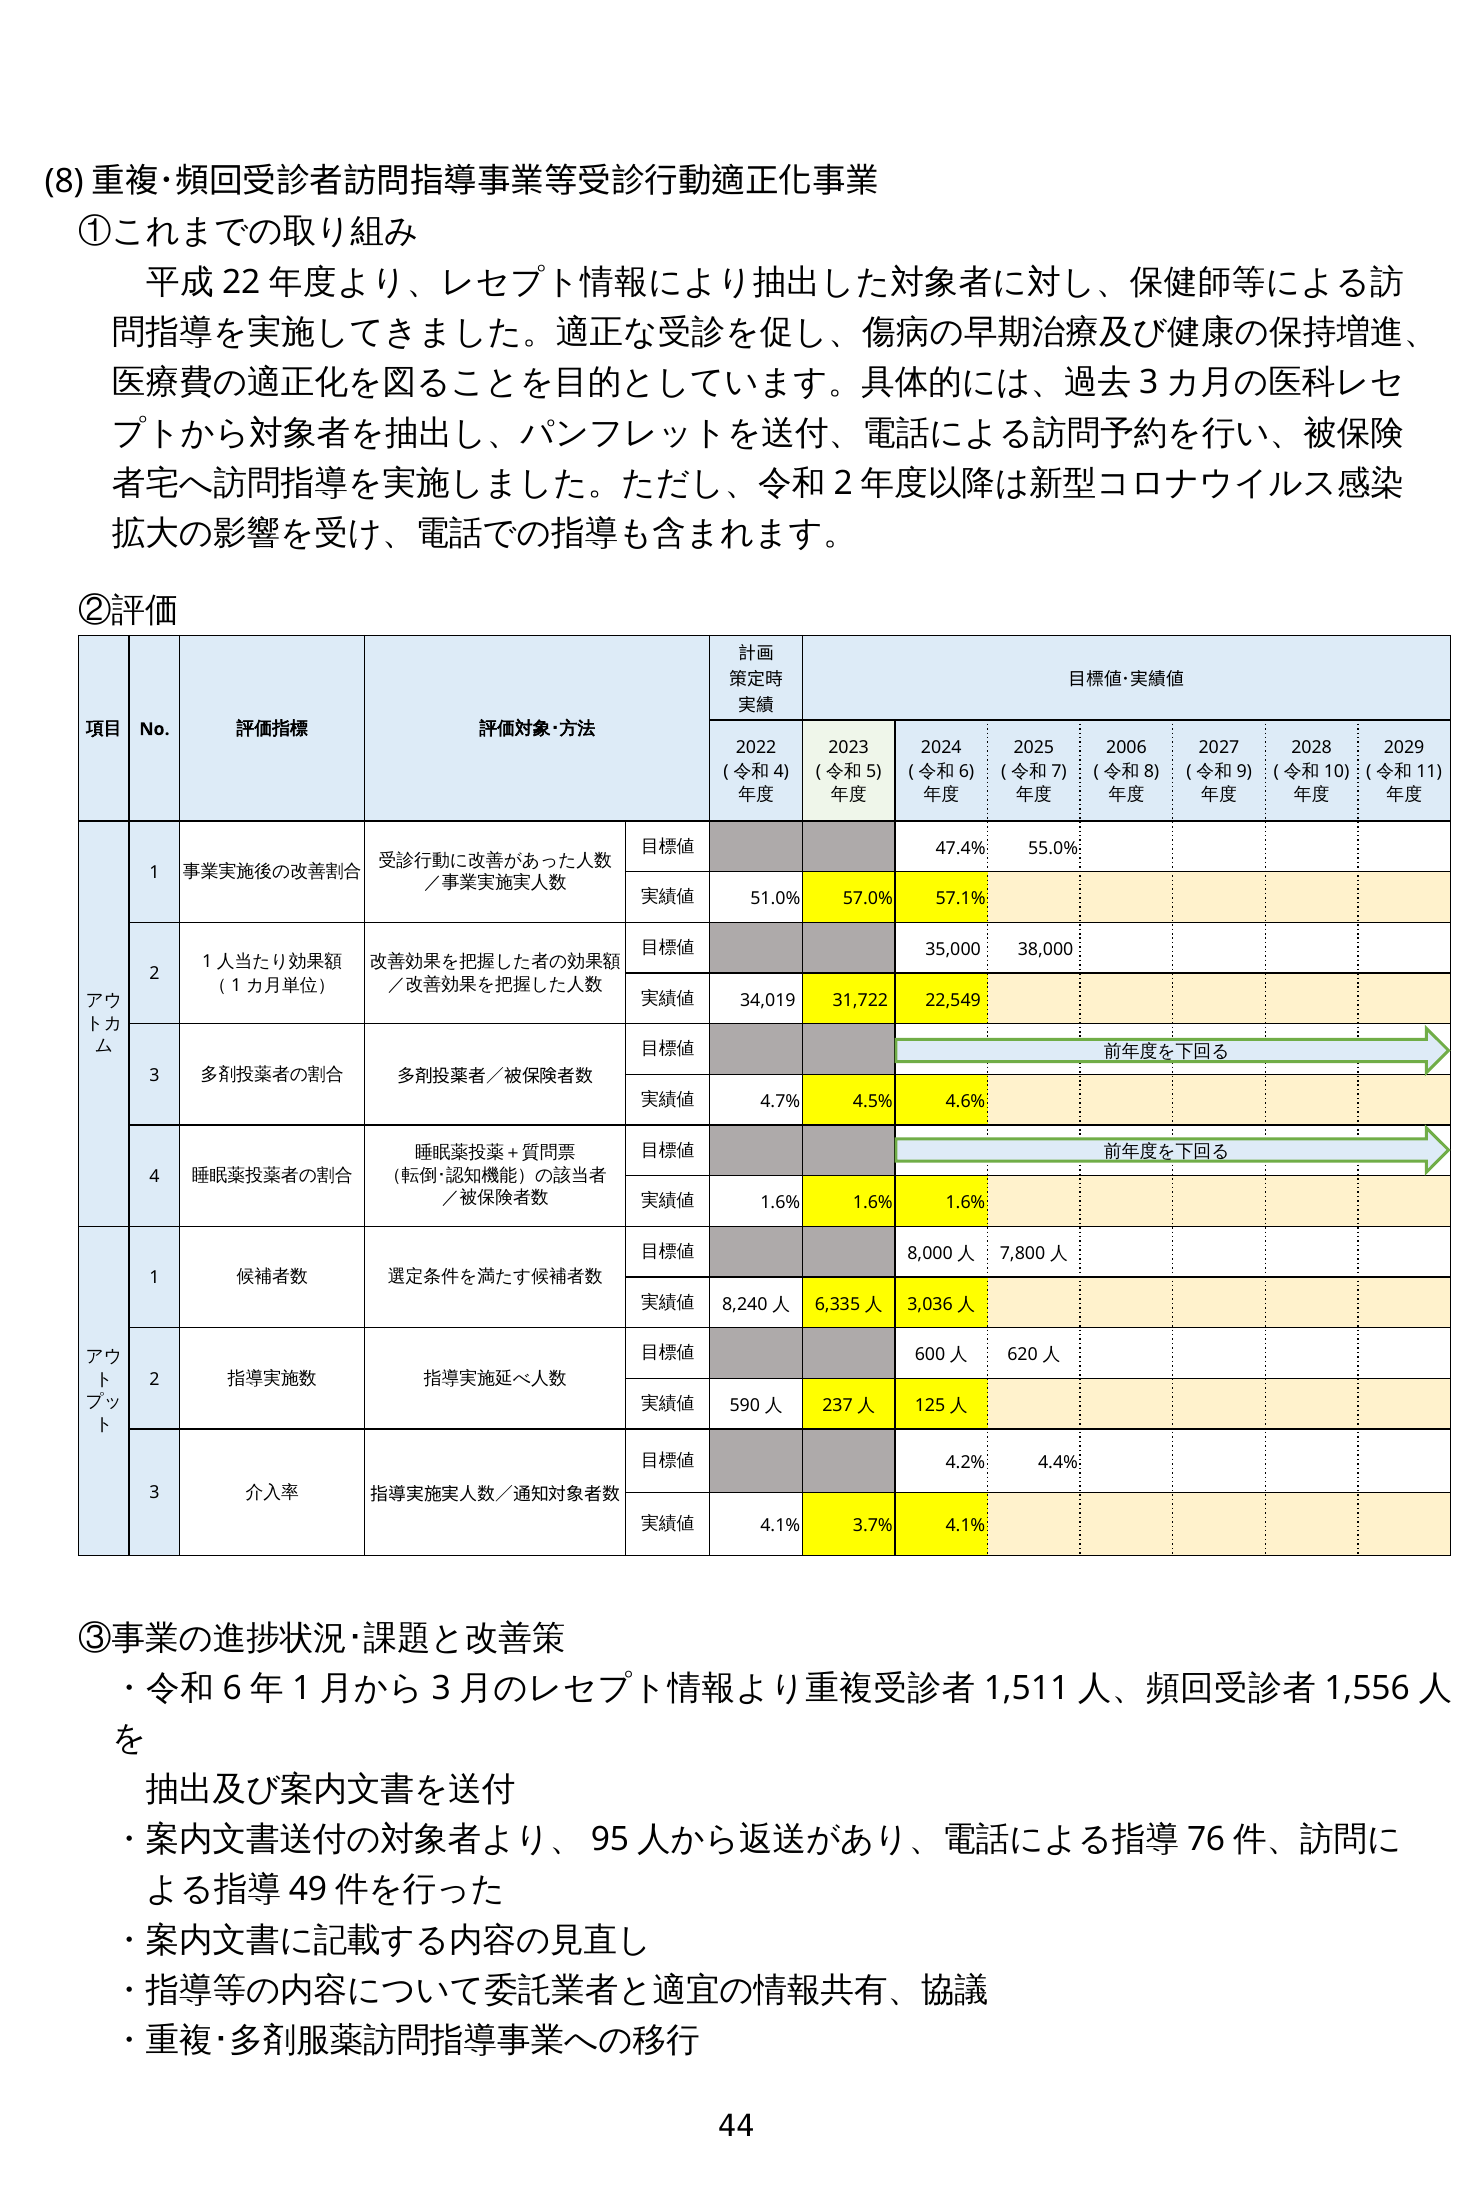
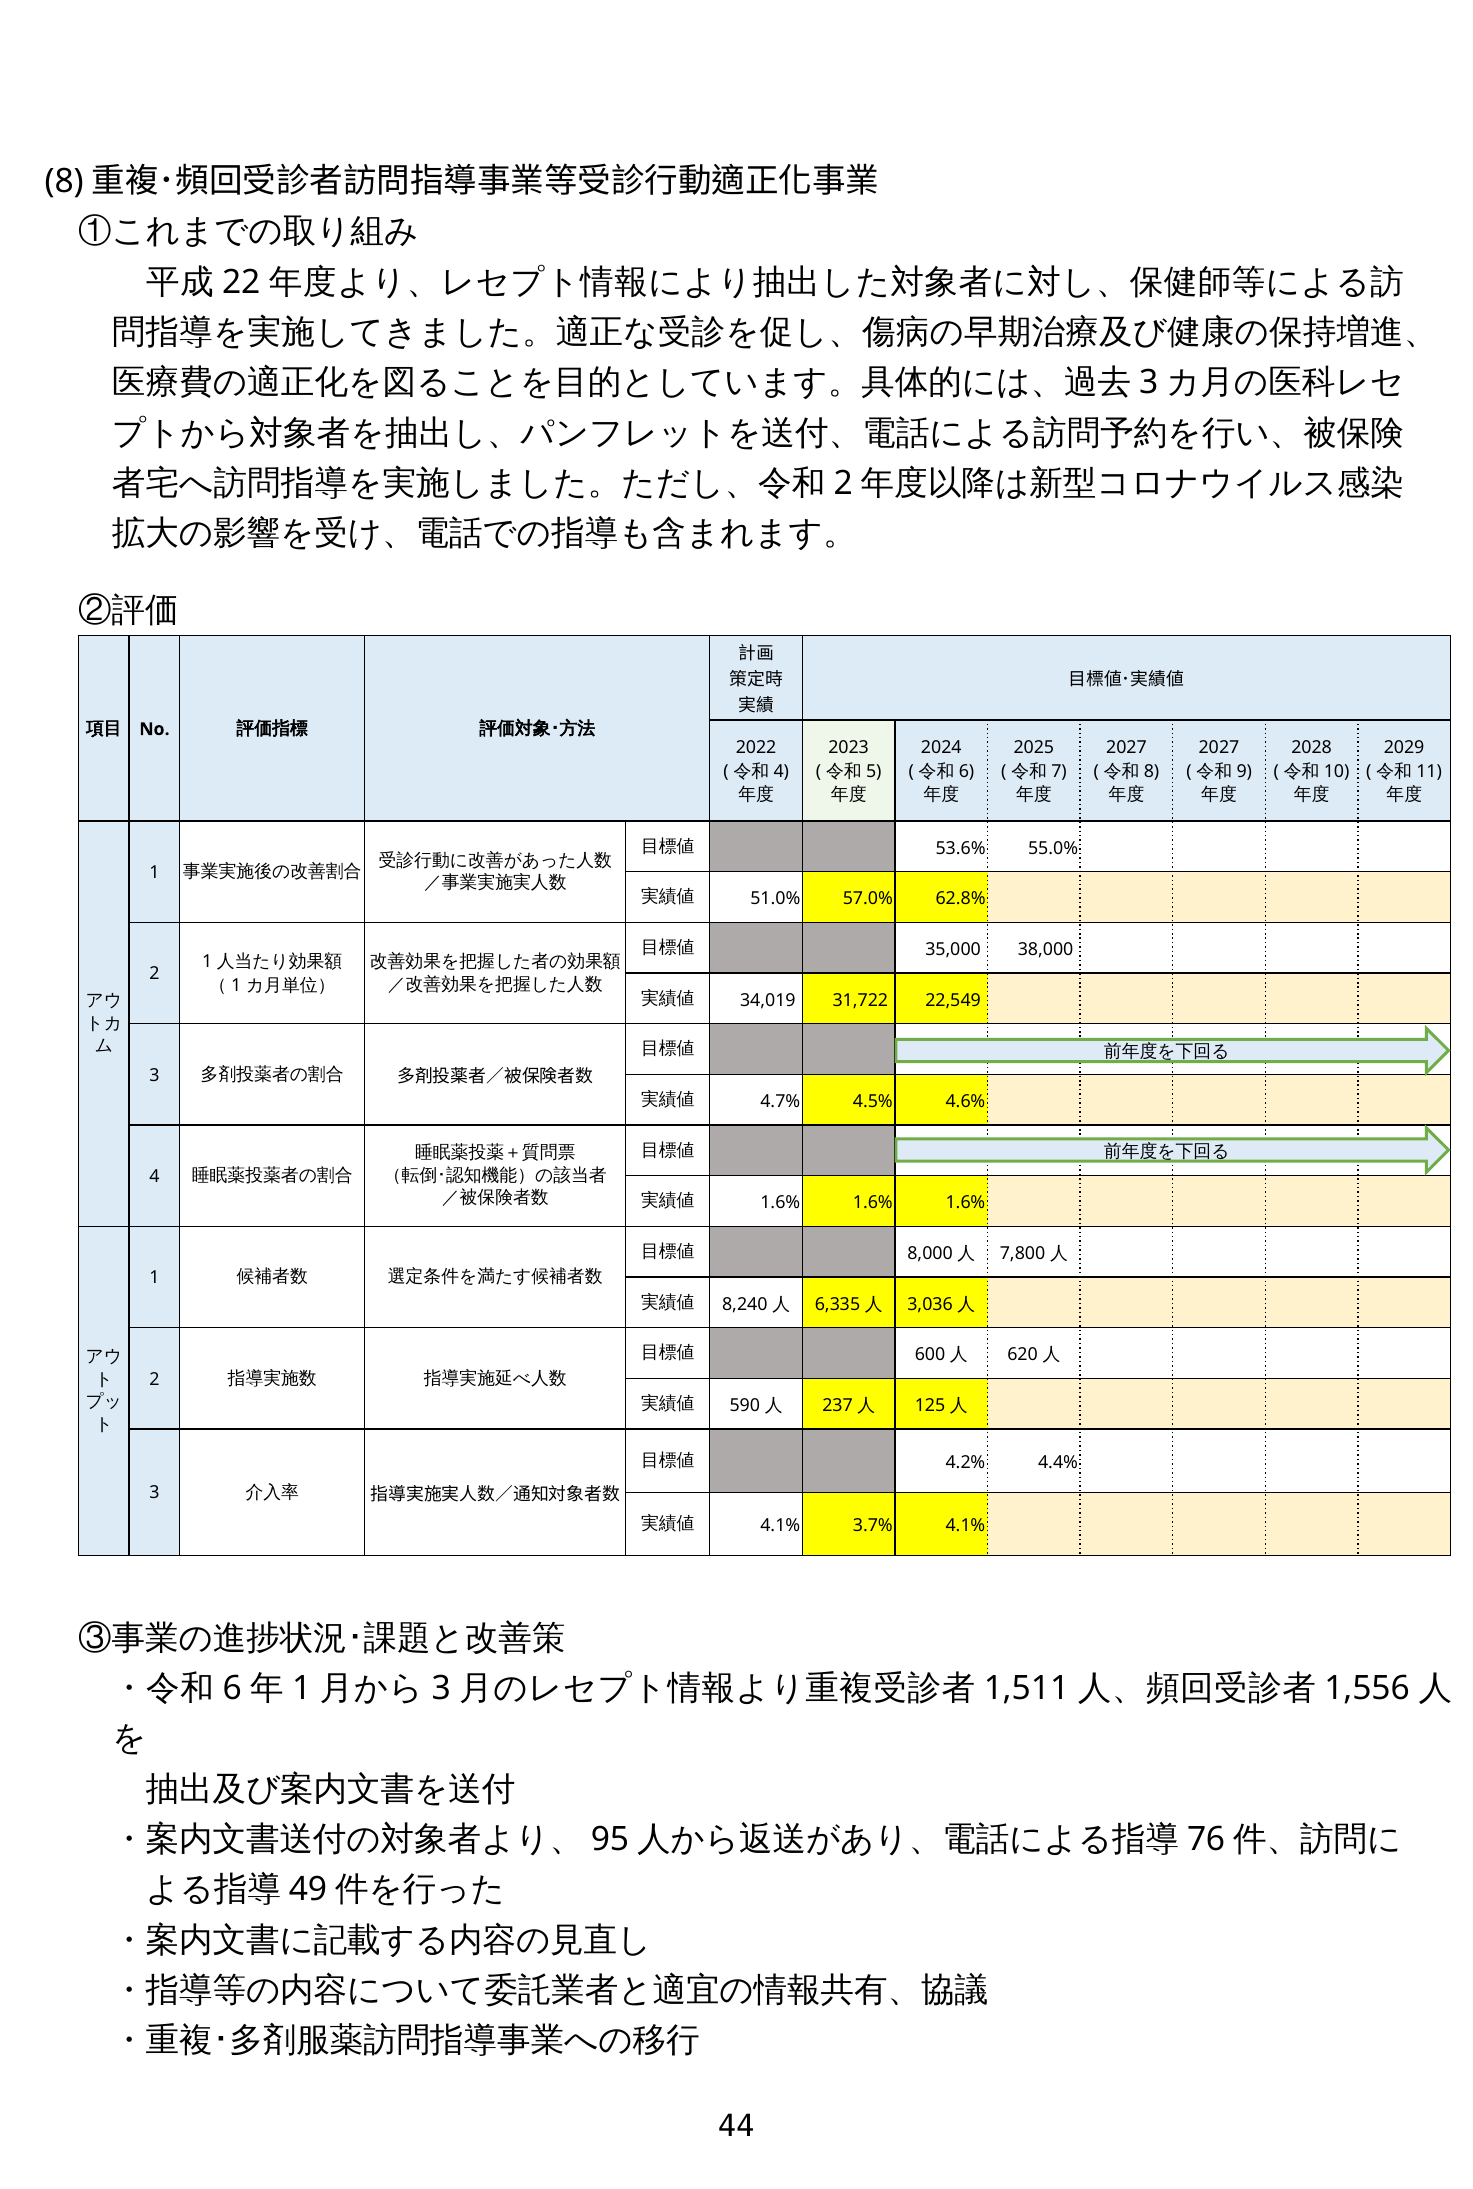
2006 at (1126, 748): 2006 -> 2027
47.4%: 47.4% -> 53.6%
57.1%: 57.1% -> 62.8%
